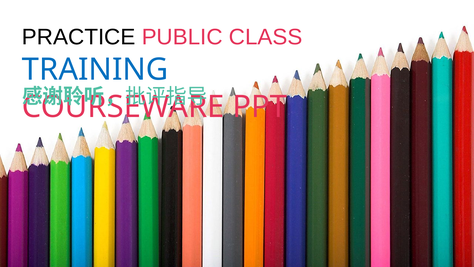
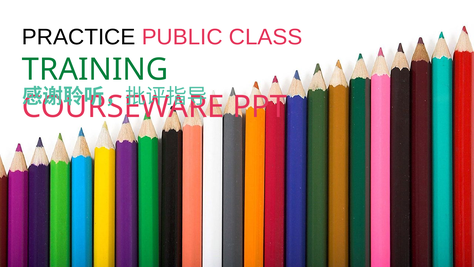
TRAINING colour: blue -> green
